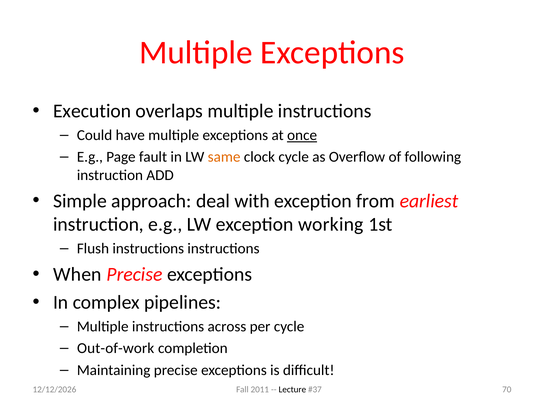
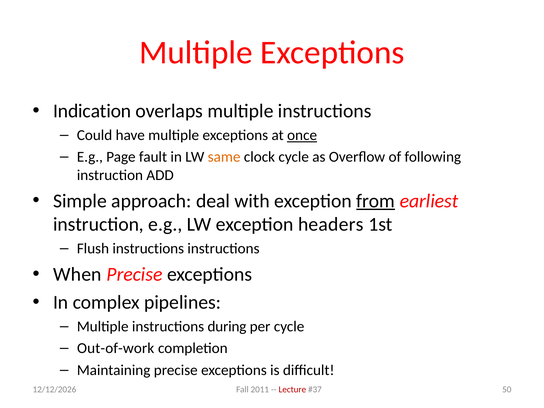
Execution: Execution -> Indication
from underline: none -> present
working: working -> headers
across: across -> during
70: 70 -> 50
Lecture colour: black -> red
